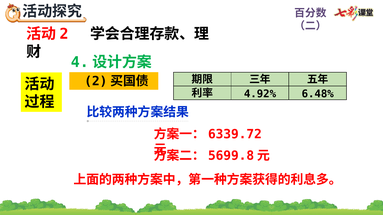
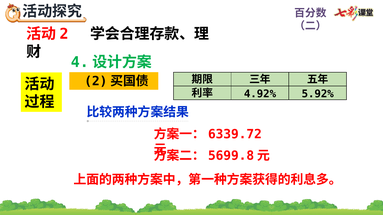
6.48%: 6.48% -> 5.92%
